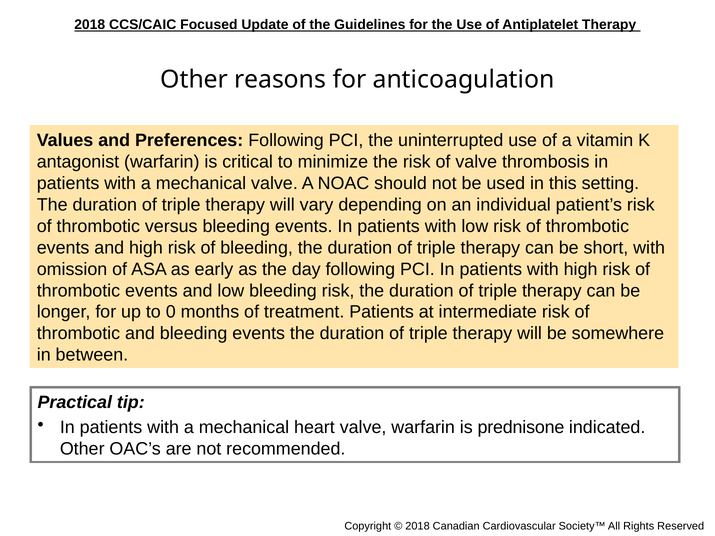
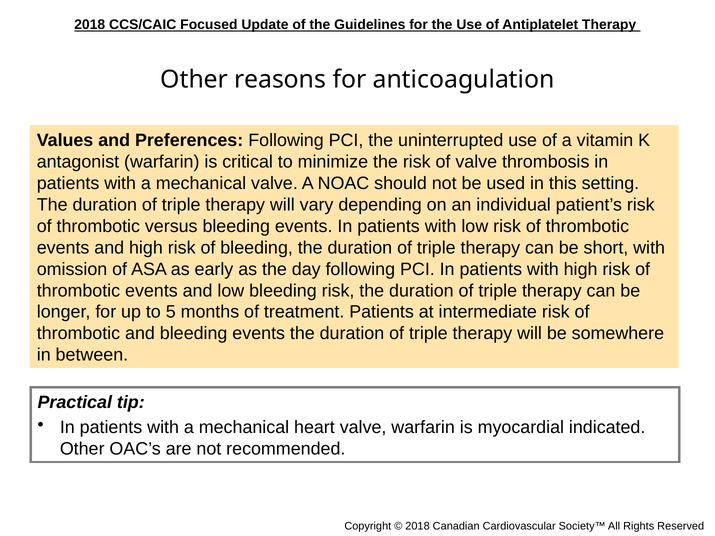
0: 0 -> 5
prednisone: prednisone -> myocardial
